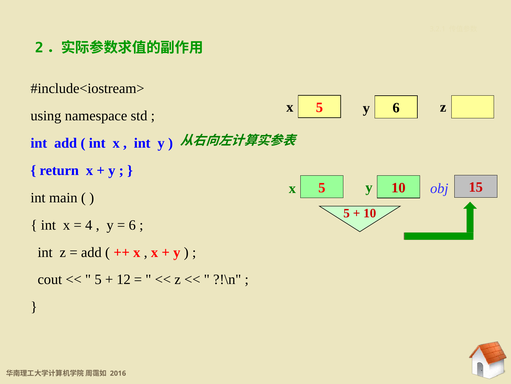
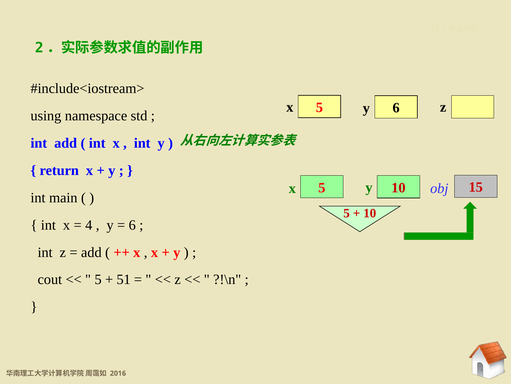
12: 12 -> 51
